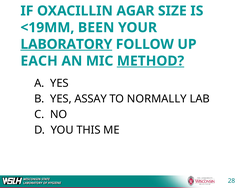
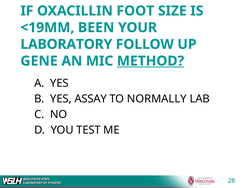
AGAR: AGAR -> FOOT
LABORATORY at (66, 44) underline: present -> none
EACH: EACH -> GENE
THIS: THIS -> TEST
